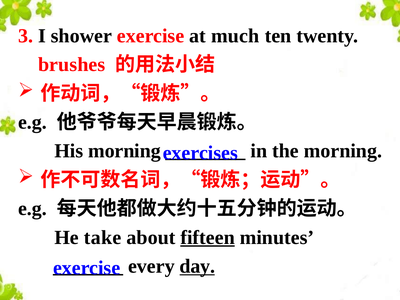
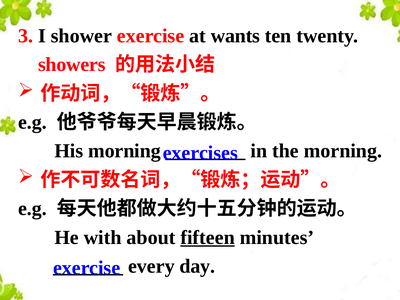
much: much -> wants
brushes: brushes -> showers
take: take -> with
day underline: present -> none
